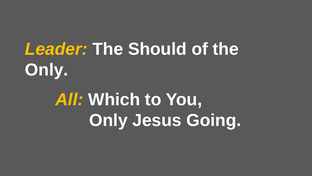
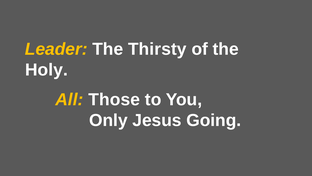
Should: Should -> Thirsty
Only at (47, 70): Only -> Holy
Which: Which -> Those
